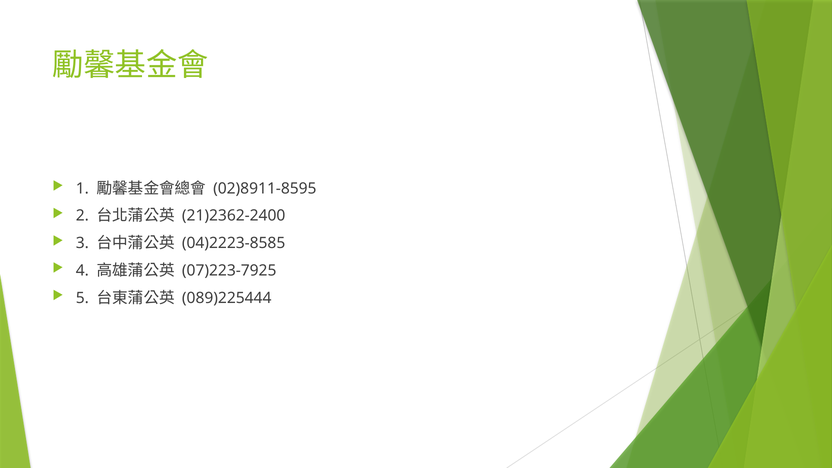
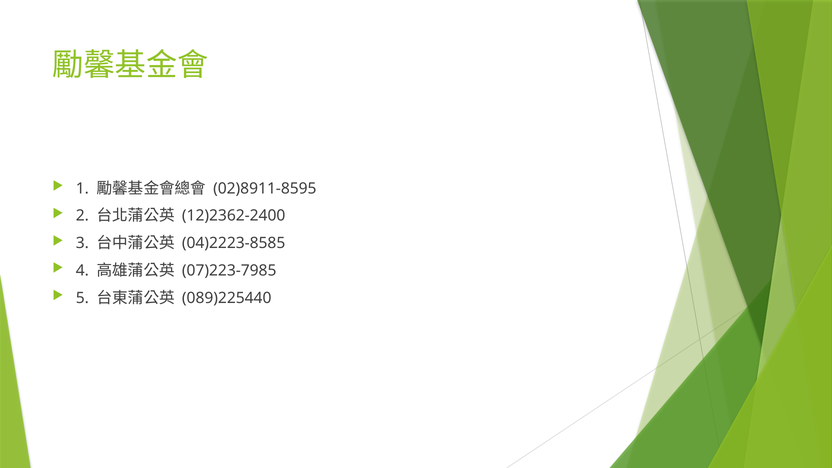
21)2362-2400: 21)2362-2400 -> 12)2362-2400
07)223-7925: 07)223-7925 -> 07)223-7985
089)225444: 089)225444 -> 089)225440
